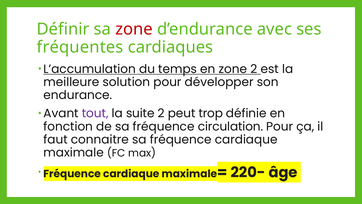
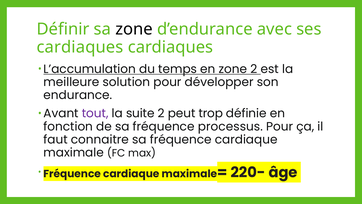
zone at (134, 29) colour: red -> black
fréquentes at (80, 47): fréquentes -> cardiaques
circulation: circulation -> processus
